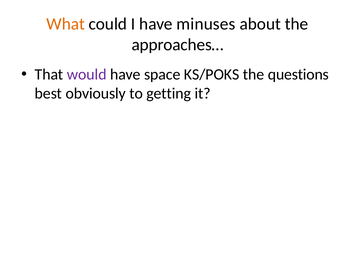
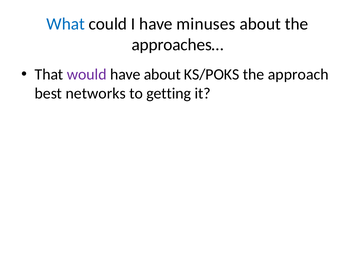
What colour: orange -> blue
have space: space -> about
questions: questions -> approach
obviously: obviously -> networks
